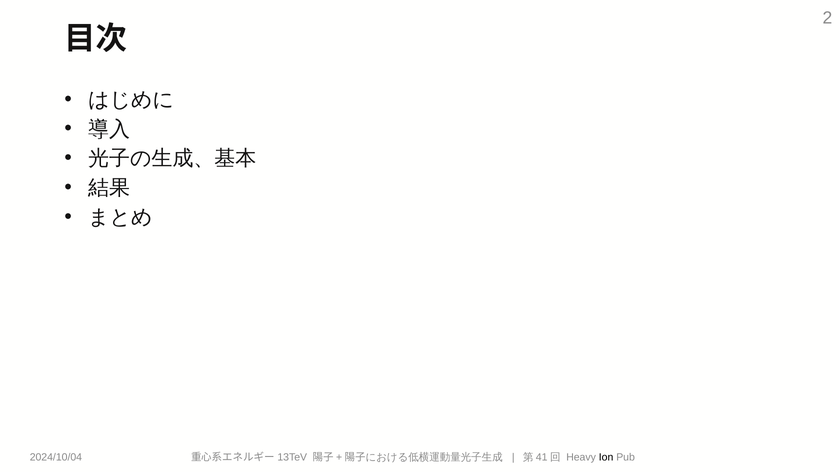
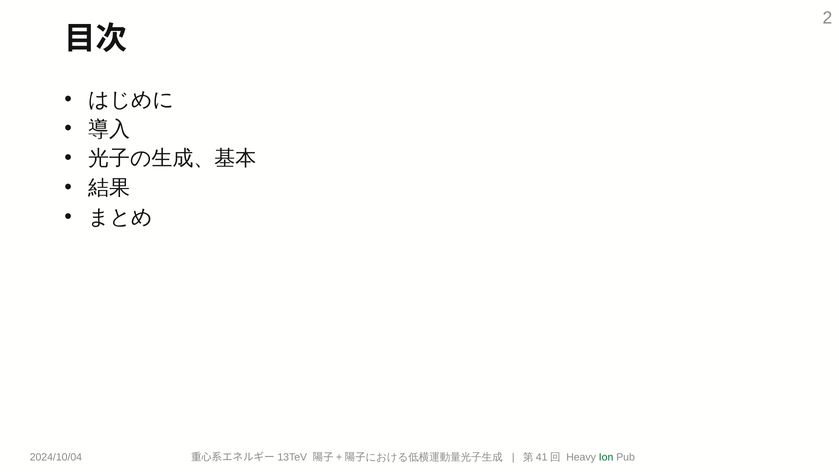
Ion colour: black -> green
